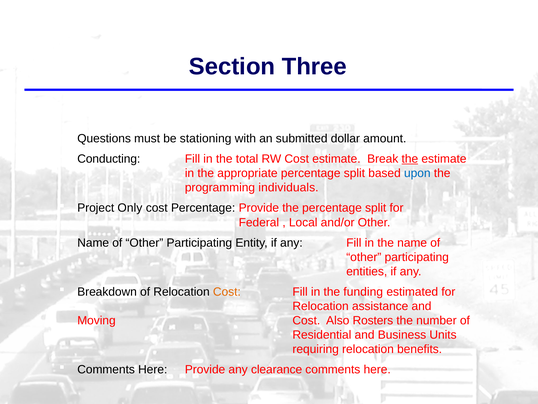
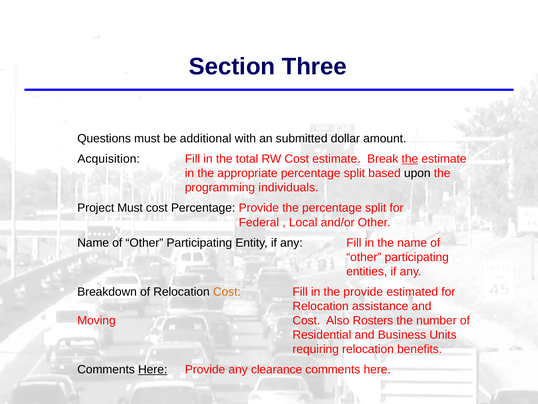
stationing: stationing -> additional
Conducting: Conducting -> Acquisition
upon colour: blue -> black
Project Only: Only -> Must
the funding: funding -> provide
Here at (153, 369) underline: none -> present
